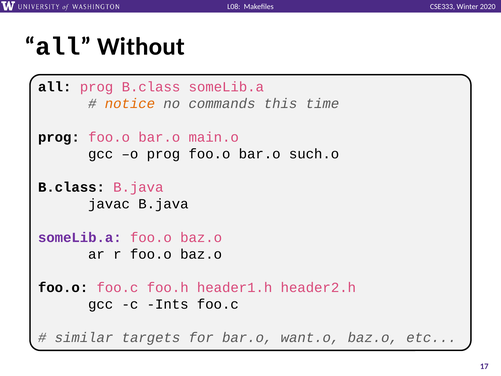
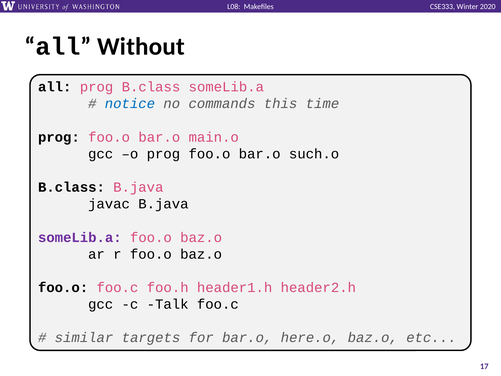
notice colour: orange -> blue
Ints: Ints -> Talk
want.o: want.o -> here.o
